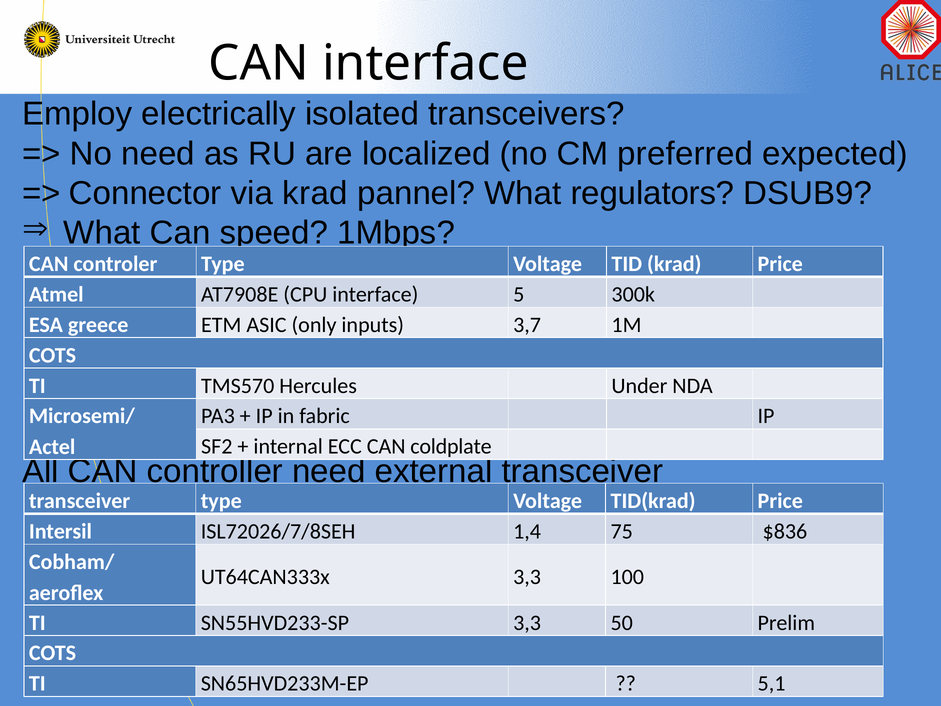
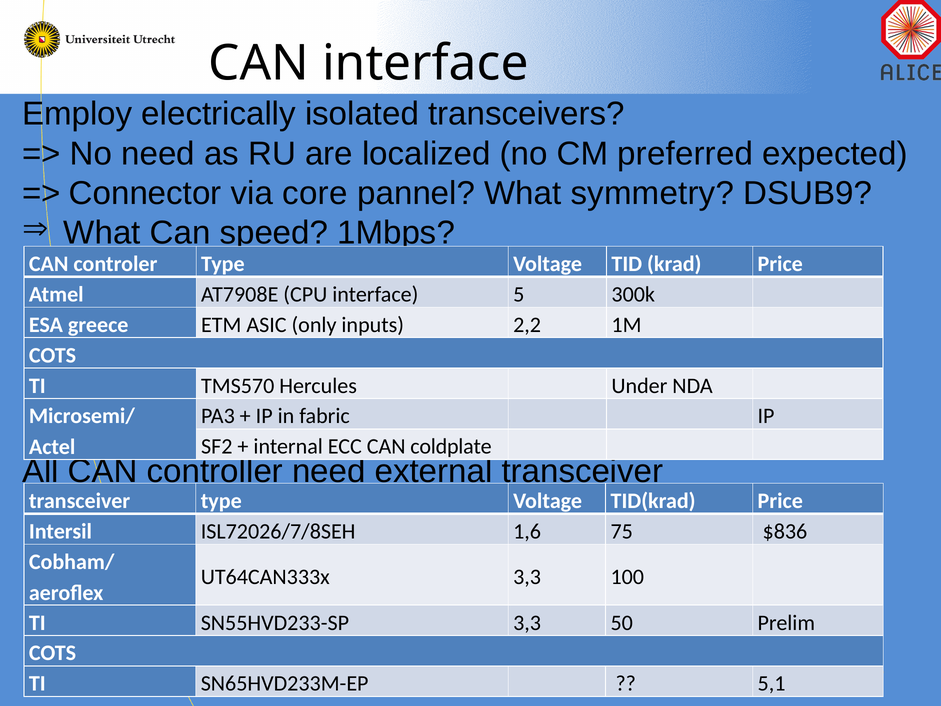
via krad: krad -> core
regulators: regulators -> symmetry
3,7: 3,7 -> 2,2
1,4: 1,4 -> 1,6
